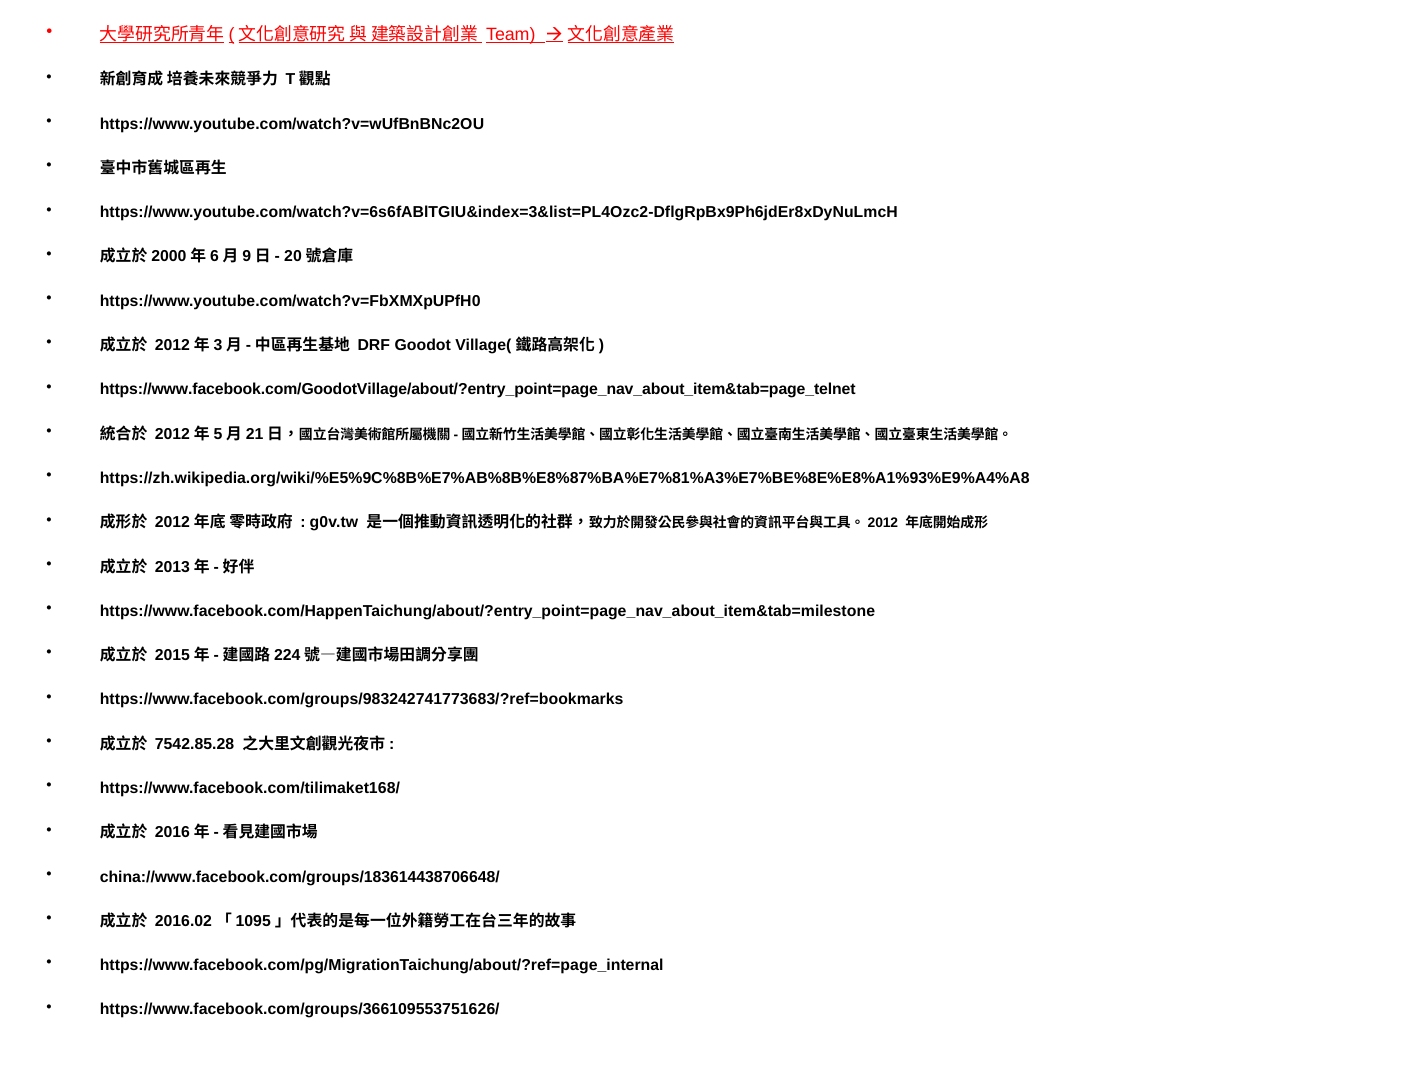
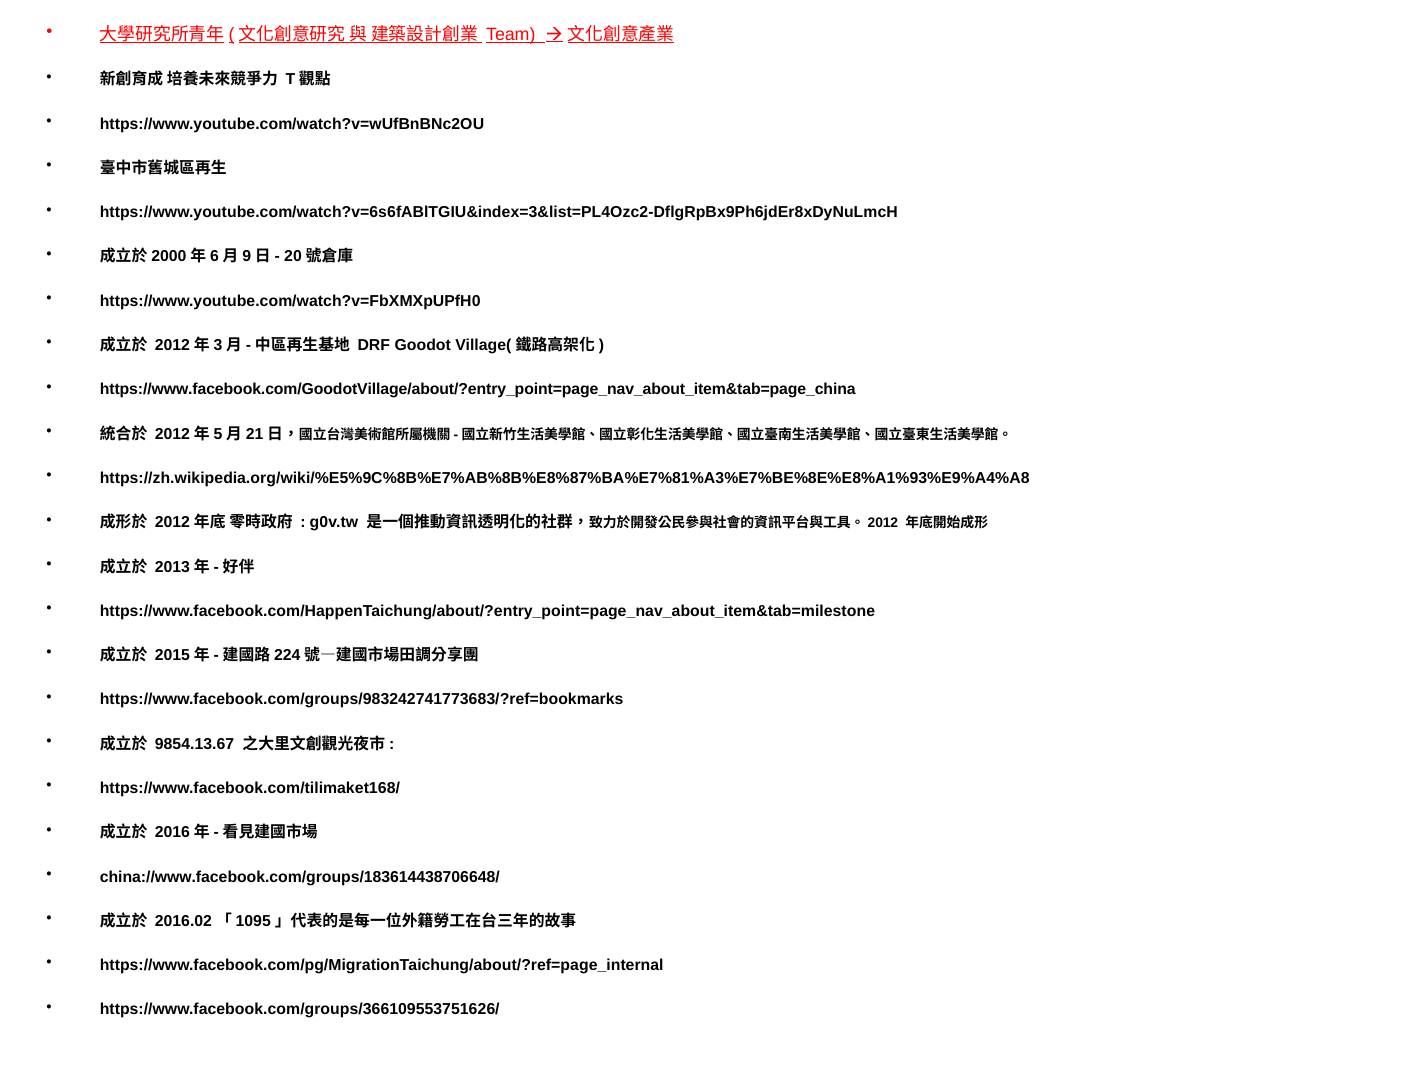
https://www.facebook.com/GoodotVillage/about/?entry_point=page_nav_about_item&tab=page_telnet: https://www.facebook.com/GoodotVillage/about/?entry_point=page_nav_about_item&tab=page_telnet -> https://www.facebook.com/GoodotVillage/about/?entry_point=page_nav_about_item&tab=page_china
7542.85.28: 7542.85.28 -> 9854.13.67
